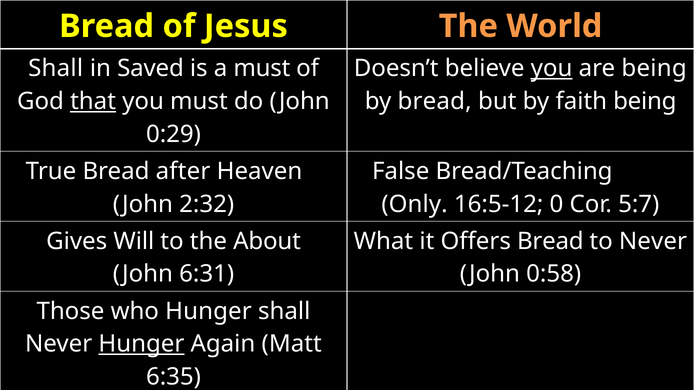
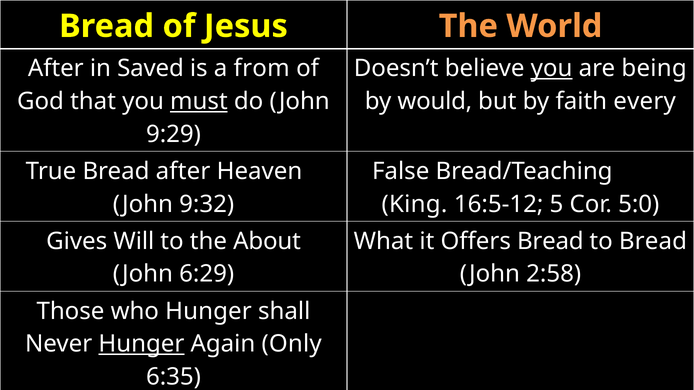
Shall at (56, 69): Shall -> After
a must: must -> from
that underline: present -> none
must at (199, 101) underline: none -> present
by bread: bread -> would
faith being: being -> every
0:29: 0:29 -> 9:29
2:32: 2:32 -> 9:32
Only: Only -> King
0: 0 -> 5
5:7: 5:7 -> 5:0
to Never: Never -> Bread
6:31: 6:31 -> 6:29
0:58: 0:58 -> 2:58
Matt: Matt -> Only
